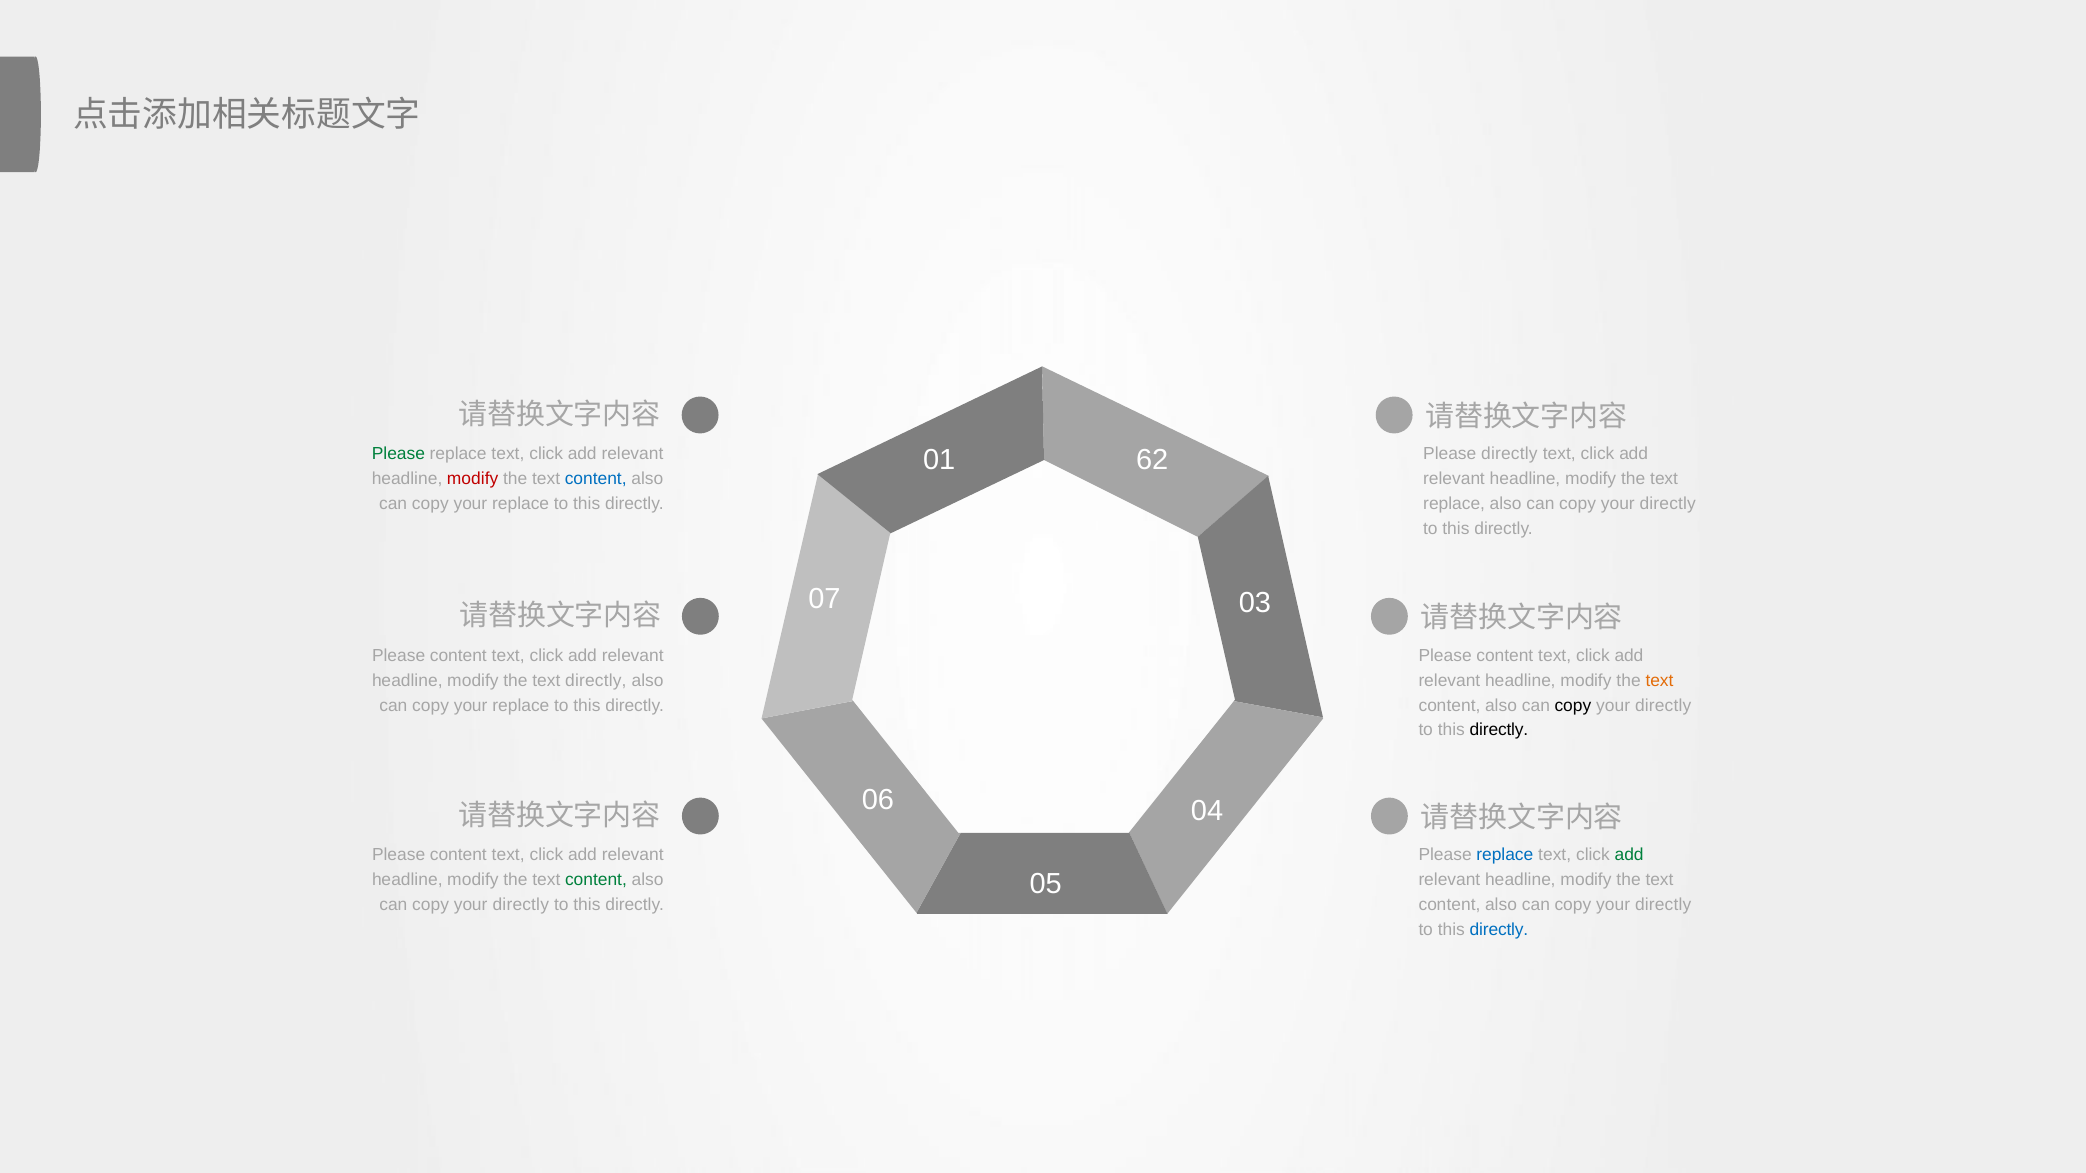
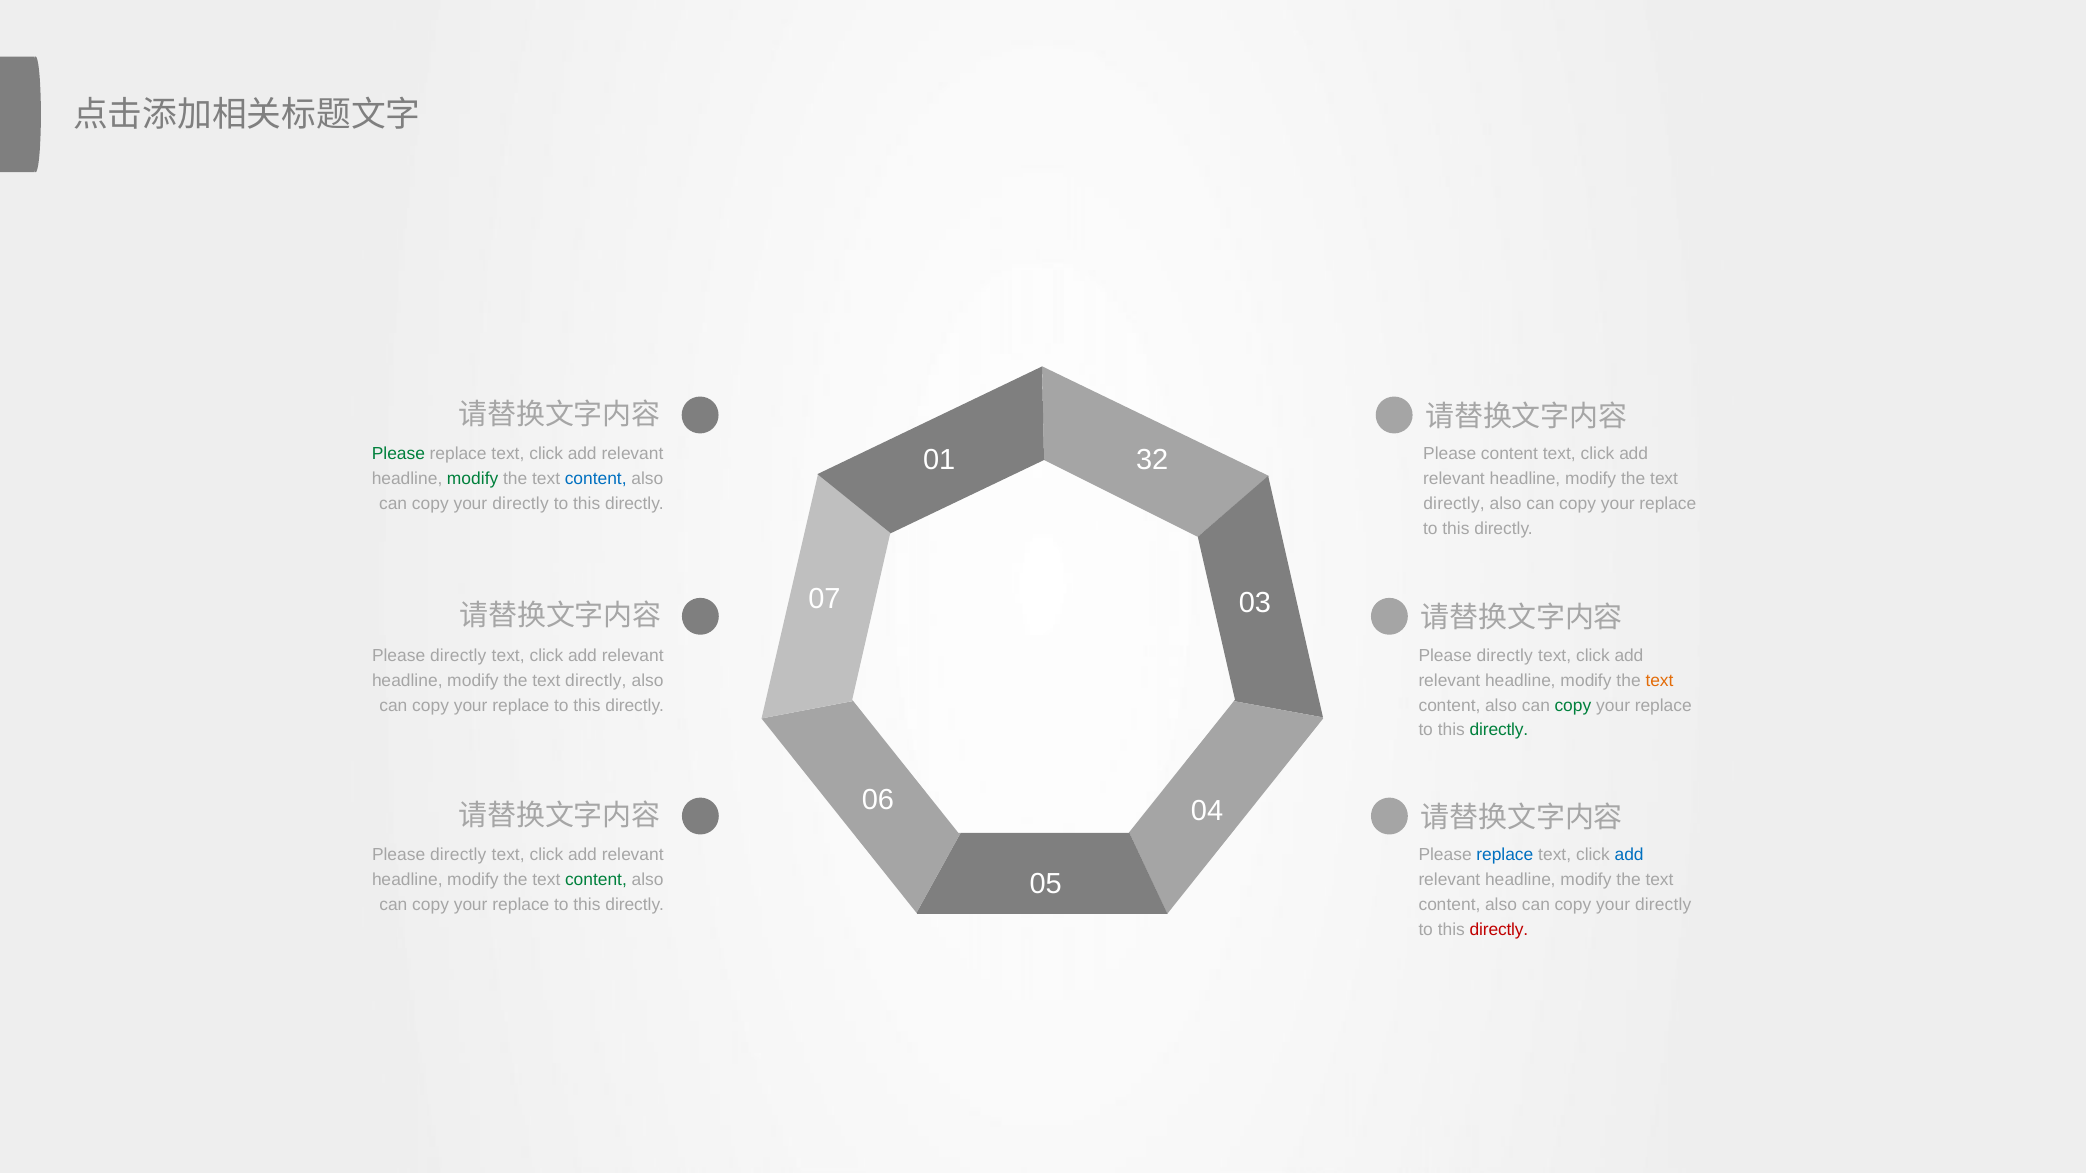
Please directly: directly -> content
62: 62 -> 32
modify at (473, 479) colour: red -> green
replace at (521, 504): replace -> directly
replace at (1454, 504): replace -> directly
directly at (1668, 504): directly -> replace
content at (458, 656): content -> directly
content at (1505, 656): content -> directly
copy at (1573, 706) colour: black -> green
directly at (1663, 706): directly -> replace
directly at (1499, 731) colour: black -> green
content at (458, 855): content -> directly
add at (1629, 855) colour: green -> blue
directly at (521, 905): directly -> replace
directly at (1499, 930) colour: blue -> red
